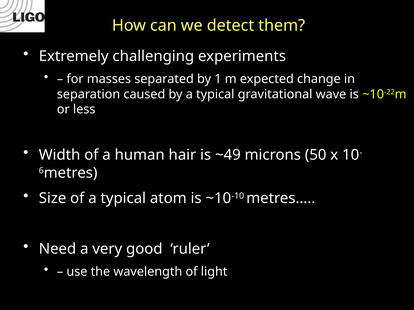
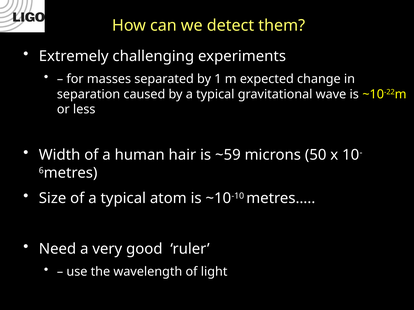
~49: ~49 -> ~59
